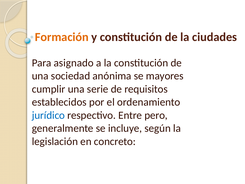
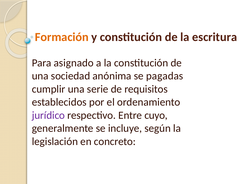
ciudades: ciudades -> escritura
mayores: mayores -> pagadas
jurídico colour: blue -> purple
pero: pero -> cuyo
